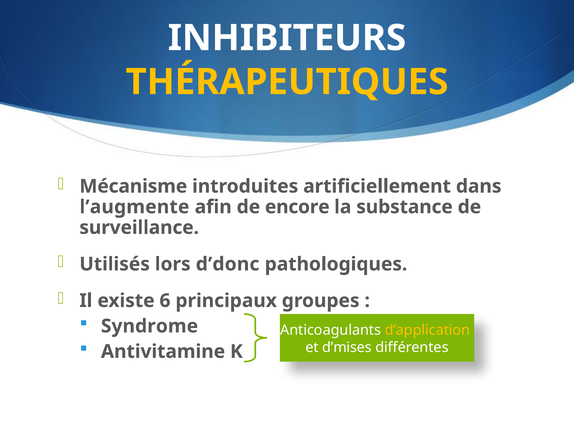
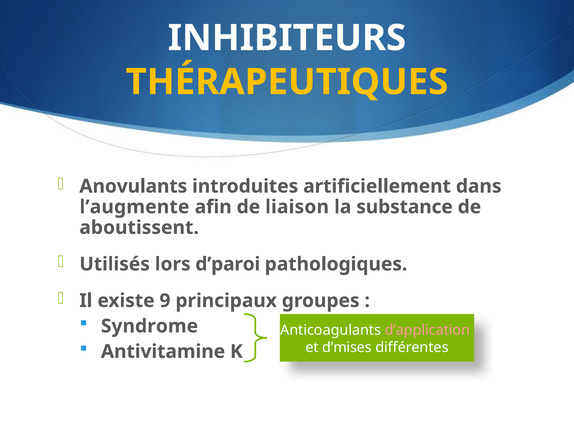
Mécanisme: Mécanisme -> Anovulants
encore: encore -> liaison
surveillance: surveillance -> aboutissent
d’donc: d’donc -> d’paroi
6: 6 -> 9
d’application colour: yellow -> pink
